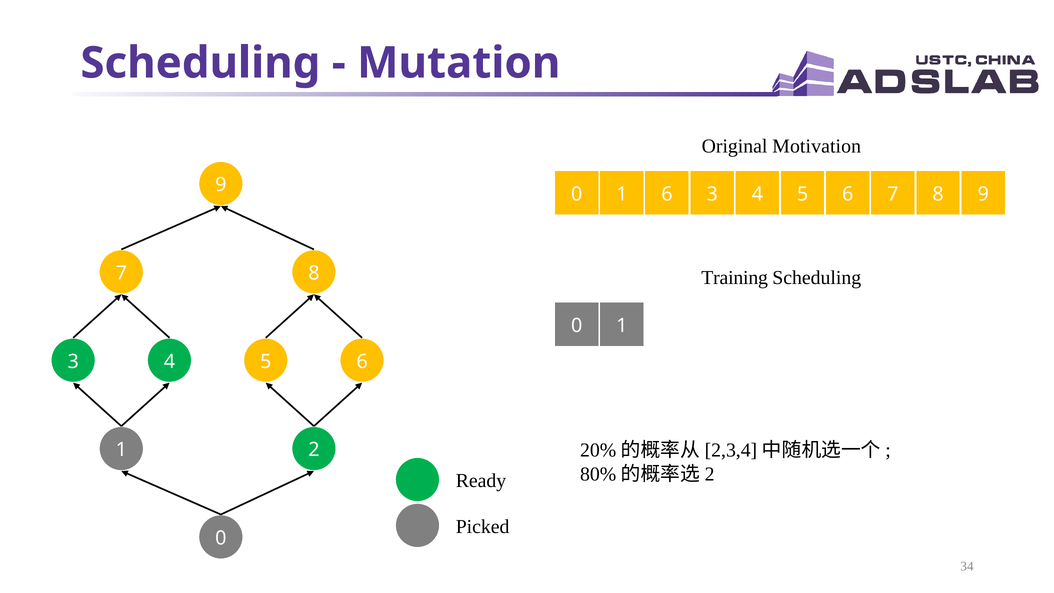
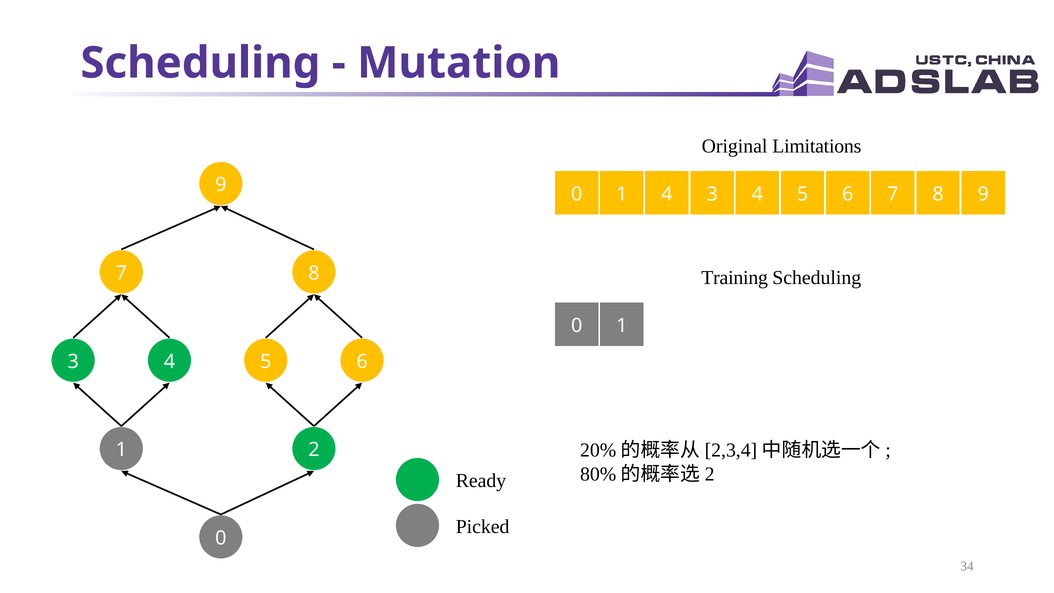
Motivation: Motivation -> Limitations
1 6: 6 -> 4
